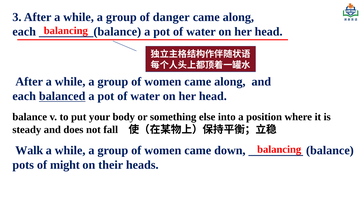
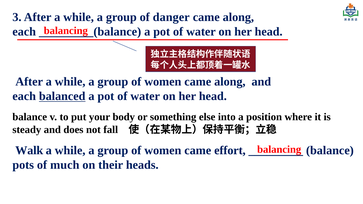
down: down -> effort
might: might -> much
